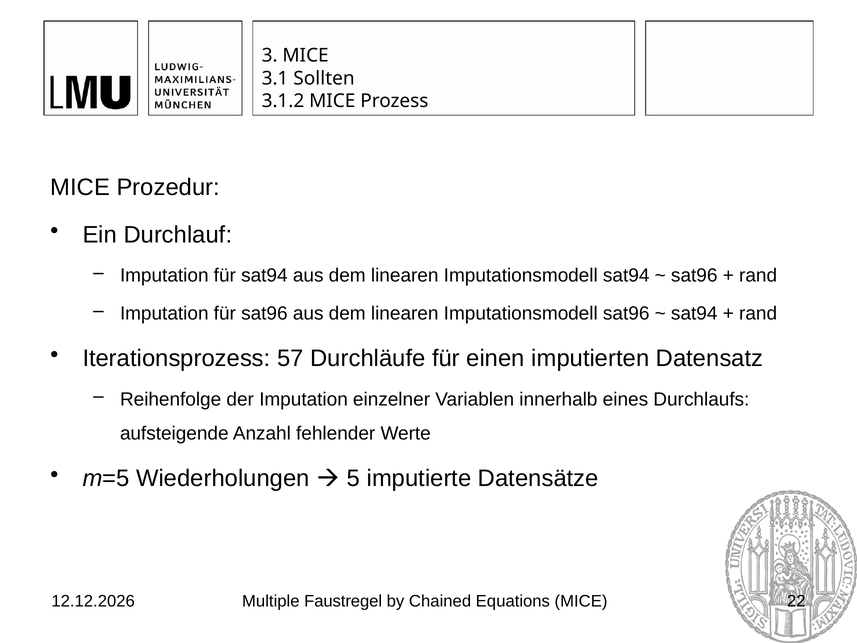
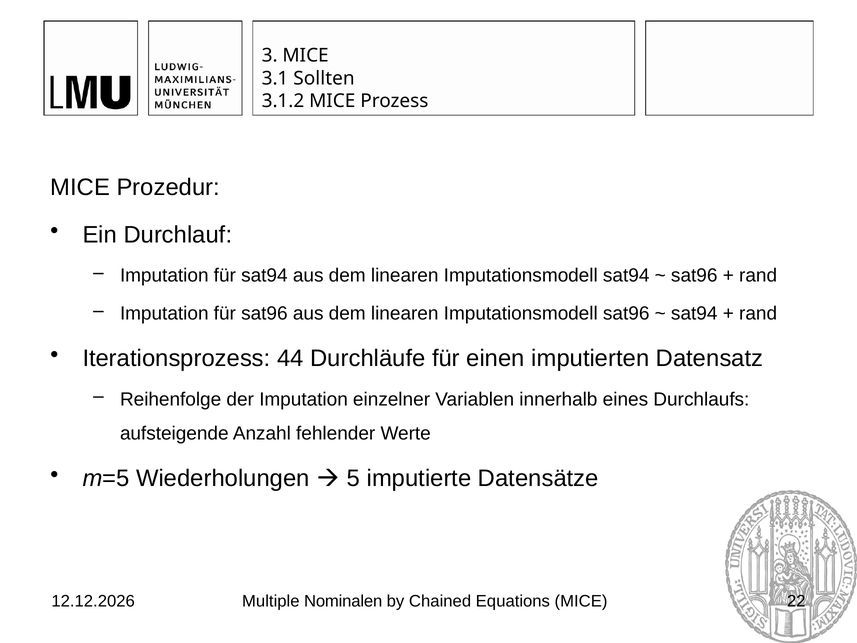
57: 57 -> 44
Faustregel: Faustregel -> Nominalen
